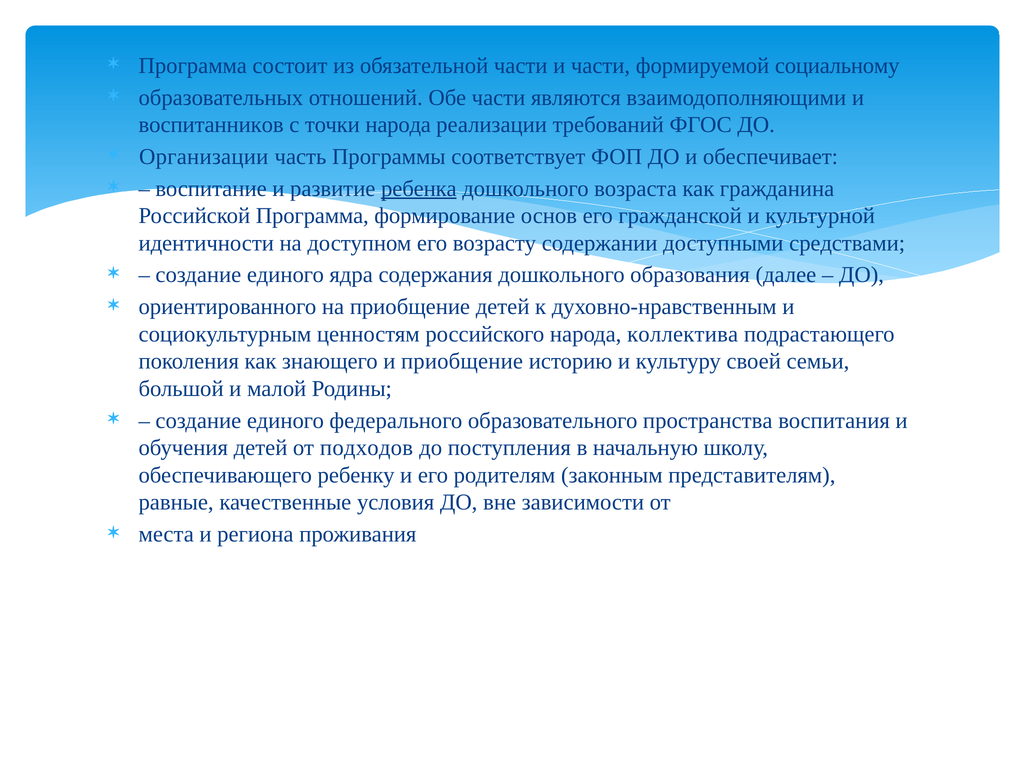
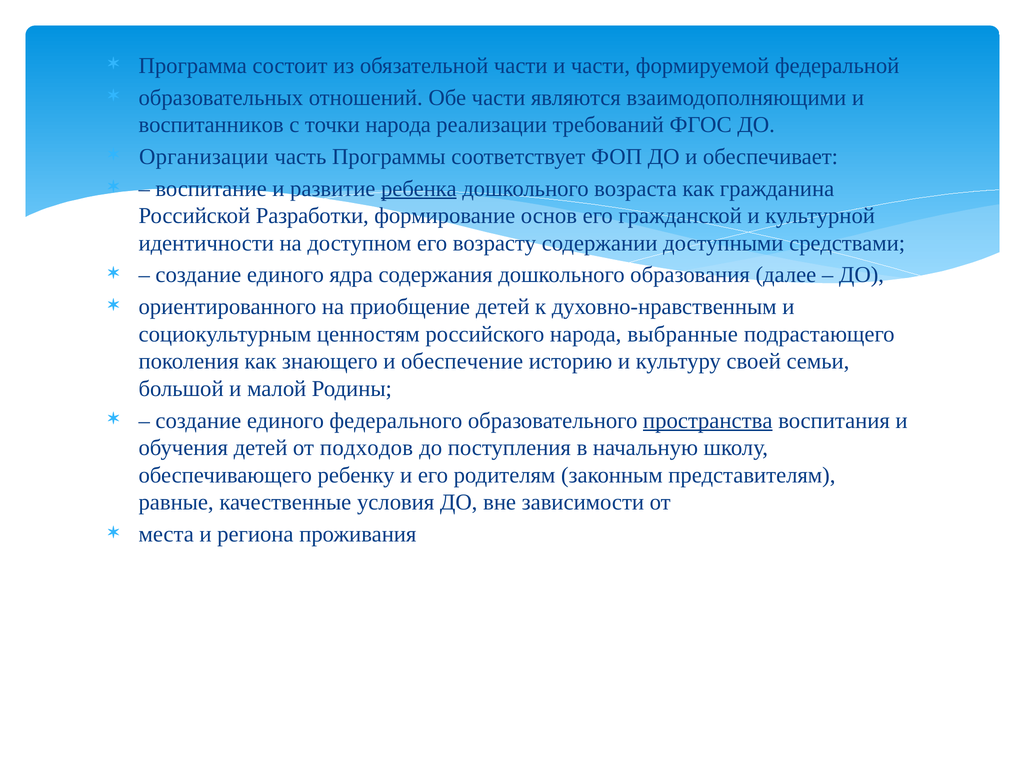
социальному: социальному -> федеральной
Российской Программа: Программа -> Разработки
коллектива: коллектива -> выбранные
и приобщение: приобщение -> обеспечение
пространства underline: none -> present
